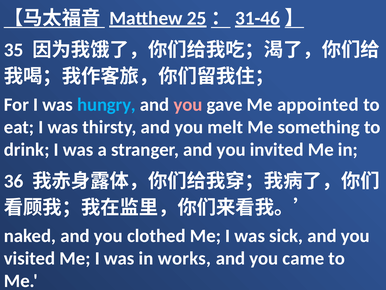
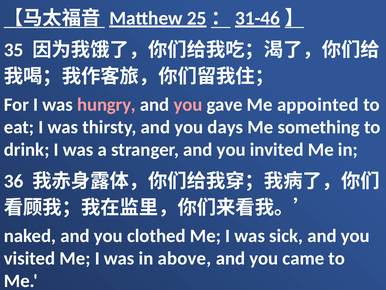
hungry colour: light blue -> pink
melt: melt -> days
works: works -> above
